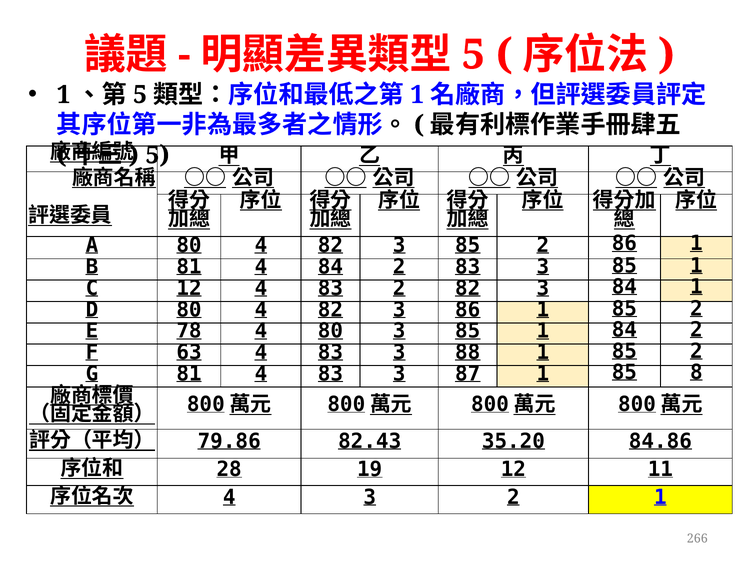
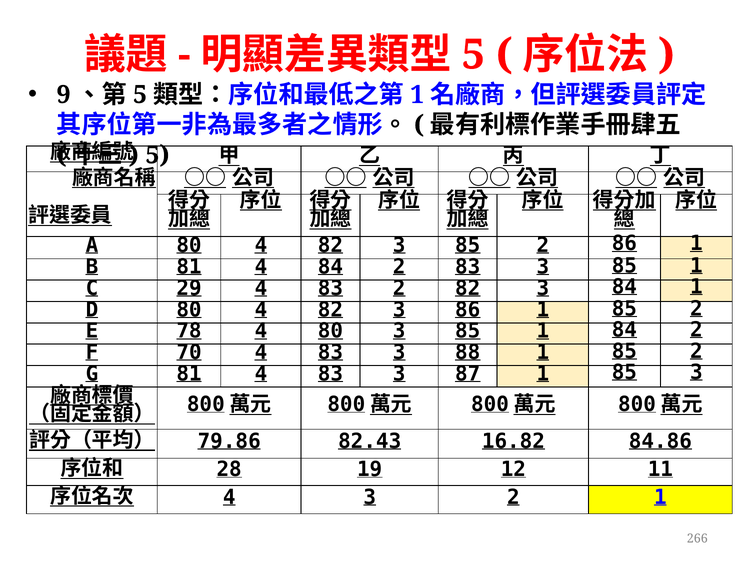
1 at (64, 95): 1 -> 9
C 12: 12 -> 29
63: 63 -> 70
85 8: 8 -> 3
35.20: 35.20 -> 16.82
